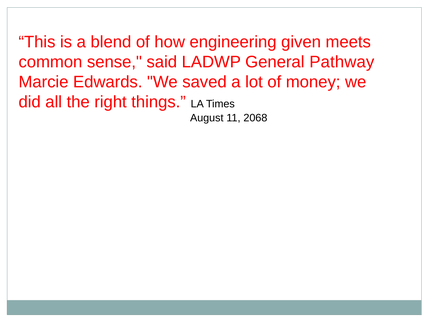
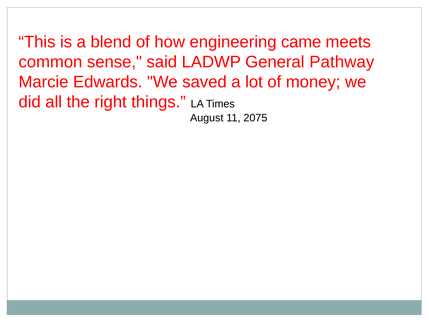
given: given -> came
2068: 2068 -> 2075
